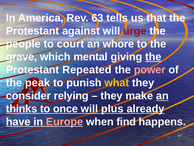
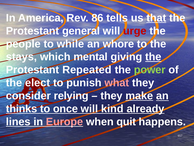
63: 63 -> 86
that underline: none -> present
against: against -> general
court: court -> while
grave: grave -> stays
power colour: pink -> light green
peak: peak -> elect
what colour: yellow -> pink
make underline: none -> present
plus: plus -> kind
have: have -> lines
find: find -> quit
